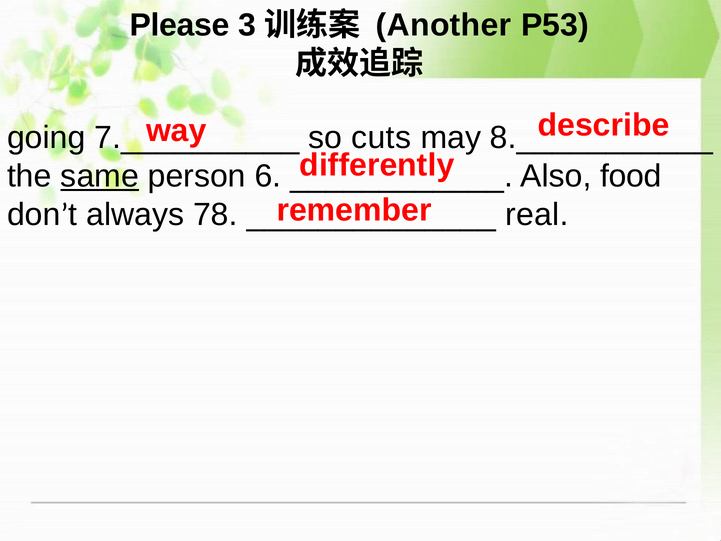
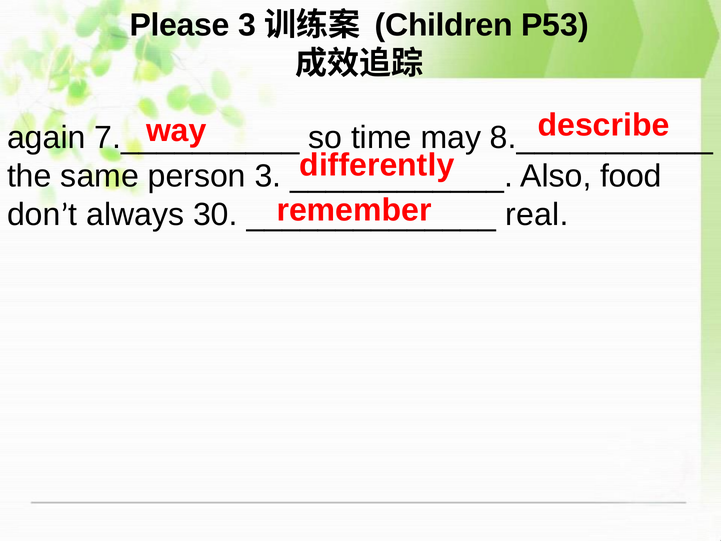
Another: Another -> Children
going: going -> again
cuts: cuts -> time
same underline: present -> none
person 6: 6 -> 3
78: 78 -> 30
